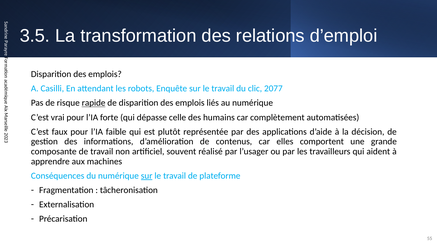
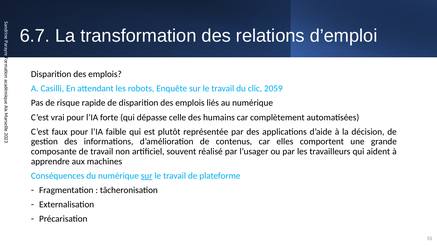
3.5: 3.5 -> 6.7
2077: 2077 -> 2059
rapide underline: present -> none
